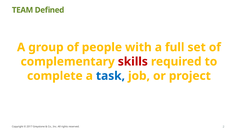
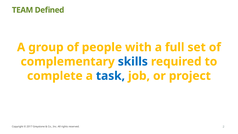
skills colour: red -> blue
